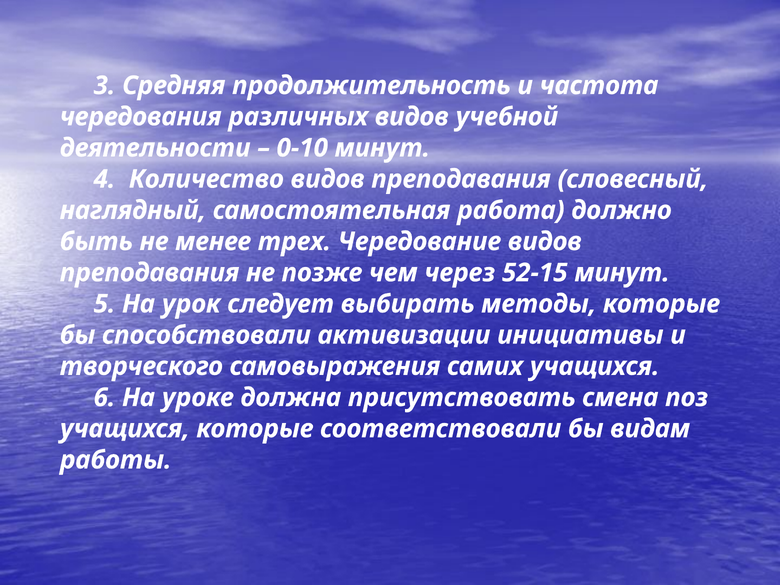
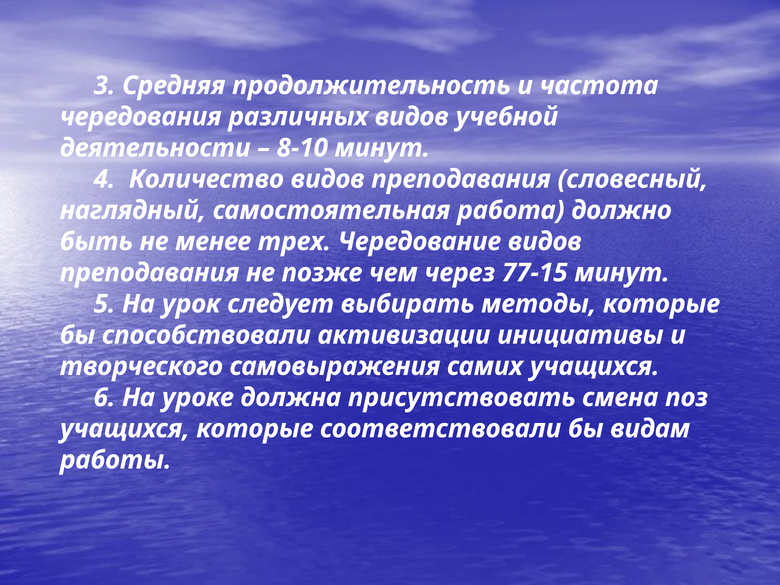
0-10: 0-10 -> 8-10
52-15: 52-15 -> 77-15
